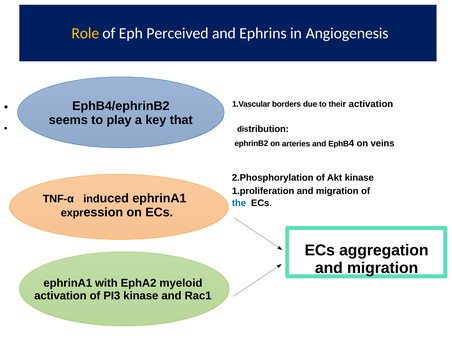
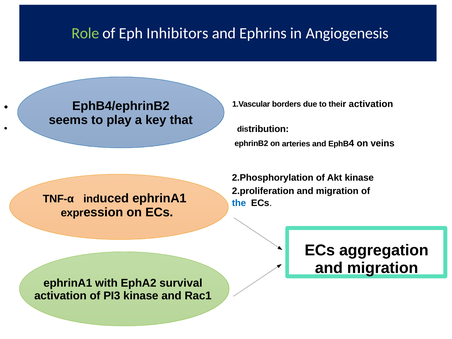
Role colour: yellow -> light green
Perceived: Perceived -> Inhibitors
1.proliferation: 1.proliferation -> 2.proliferation
myeloid: myeloid -> survival
